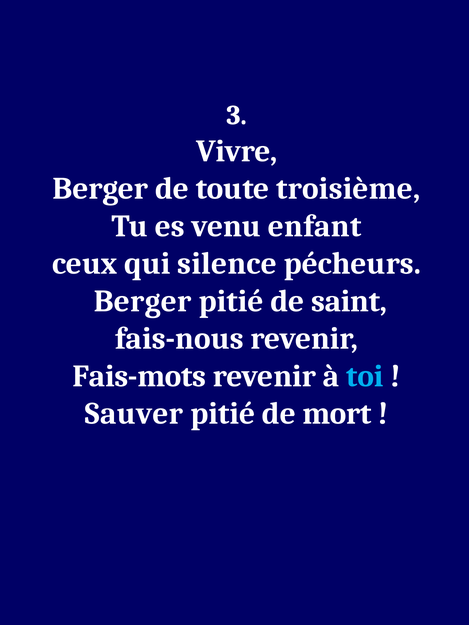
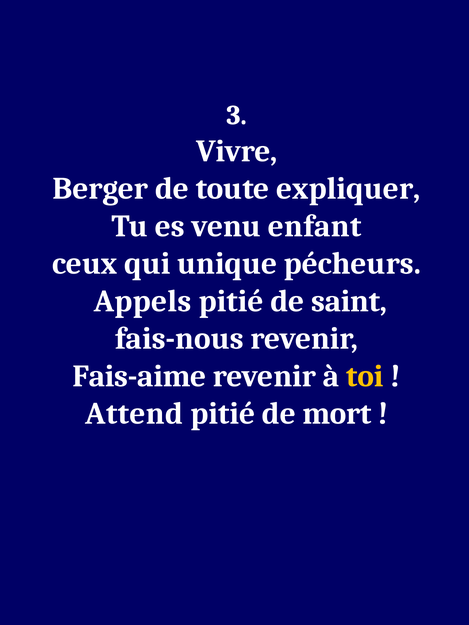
troisième: troisième -> expliquer
silence: silence -> unique
Berger at (143, 301): Berger -> Appels
Fais-mots: Fais-mots -> Fais-aime
toi colour: light blue -> yellow
Sauver: Sauver -> Attend
